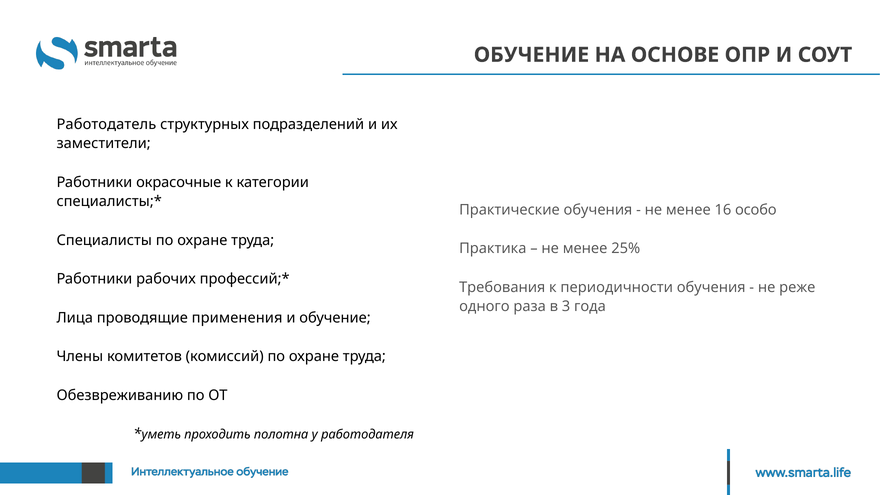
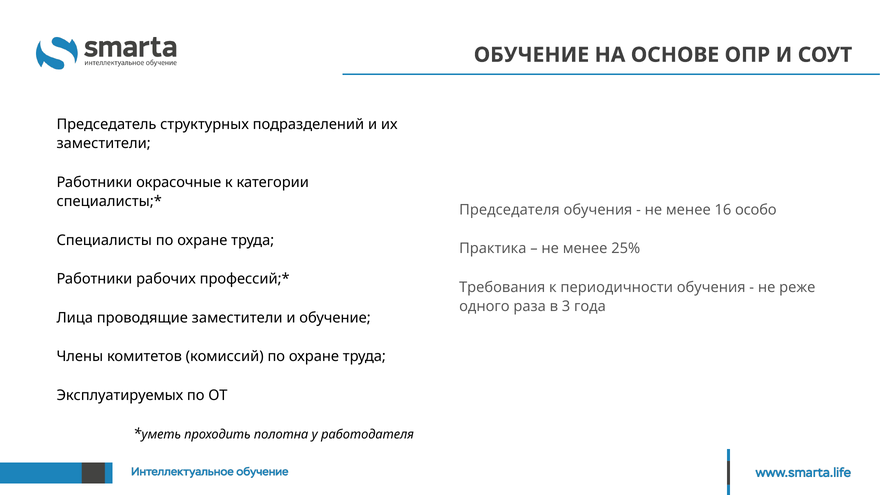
Работодатель: Работодатель -> Председатель
Практические: Практические -> Председателя
проводящие применения: применения -> заместители
Обезвреживанию: Обезвреживанию -> Эксплуатируемых
